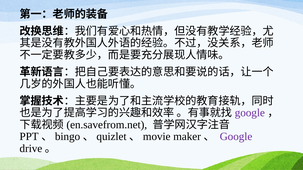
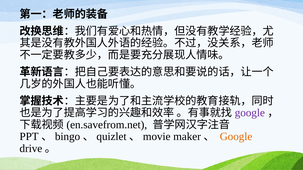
Google at (236, 137) colour: purple -> orange
